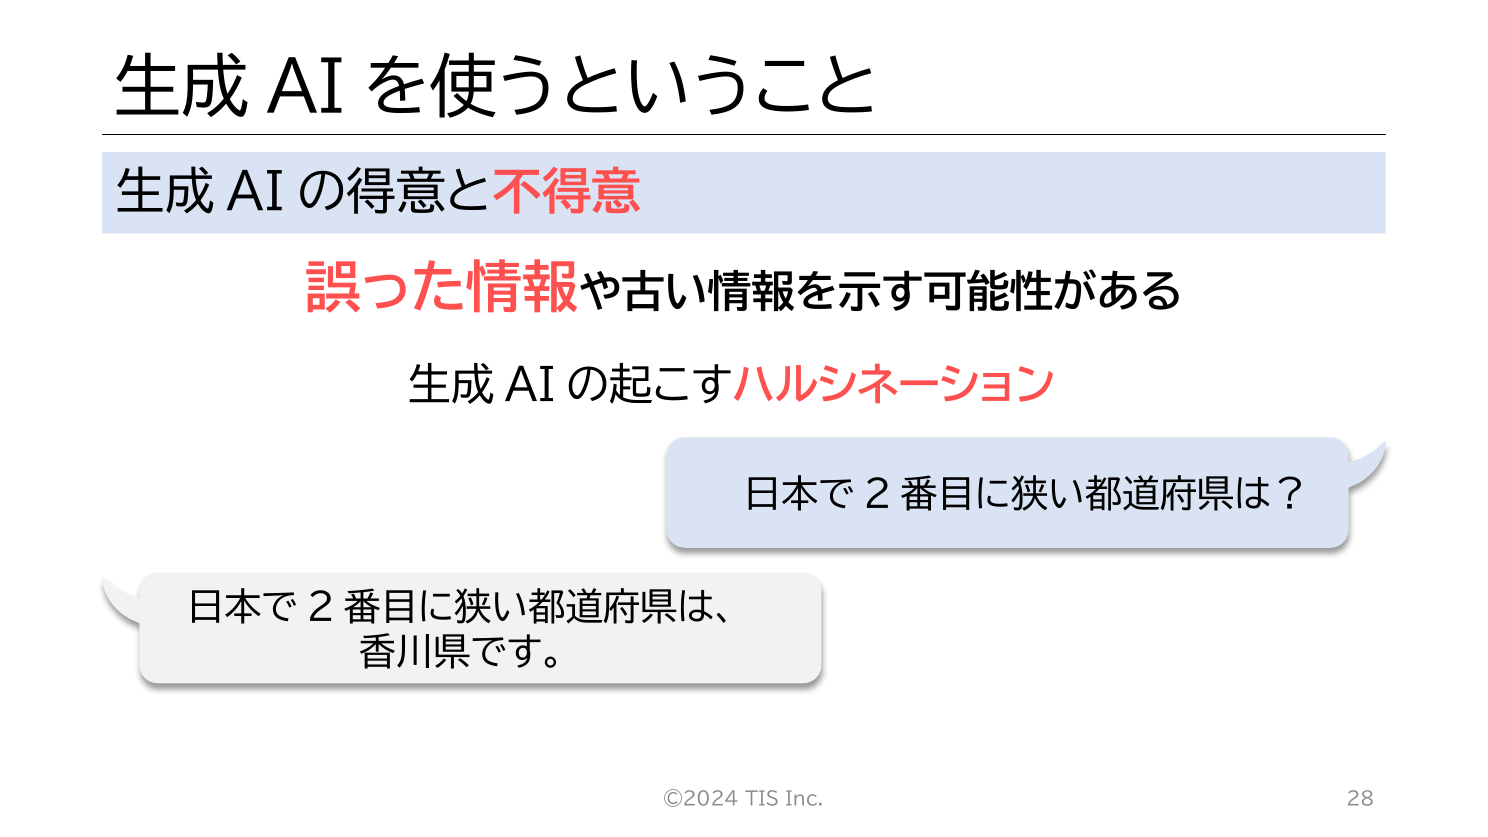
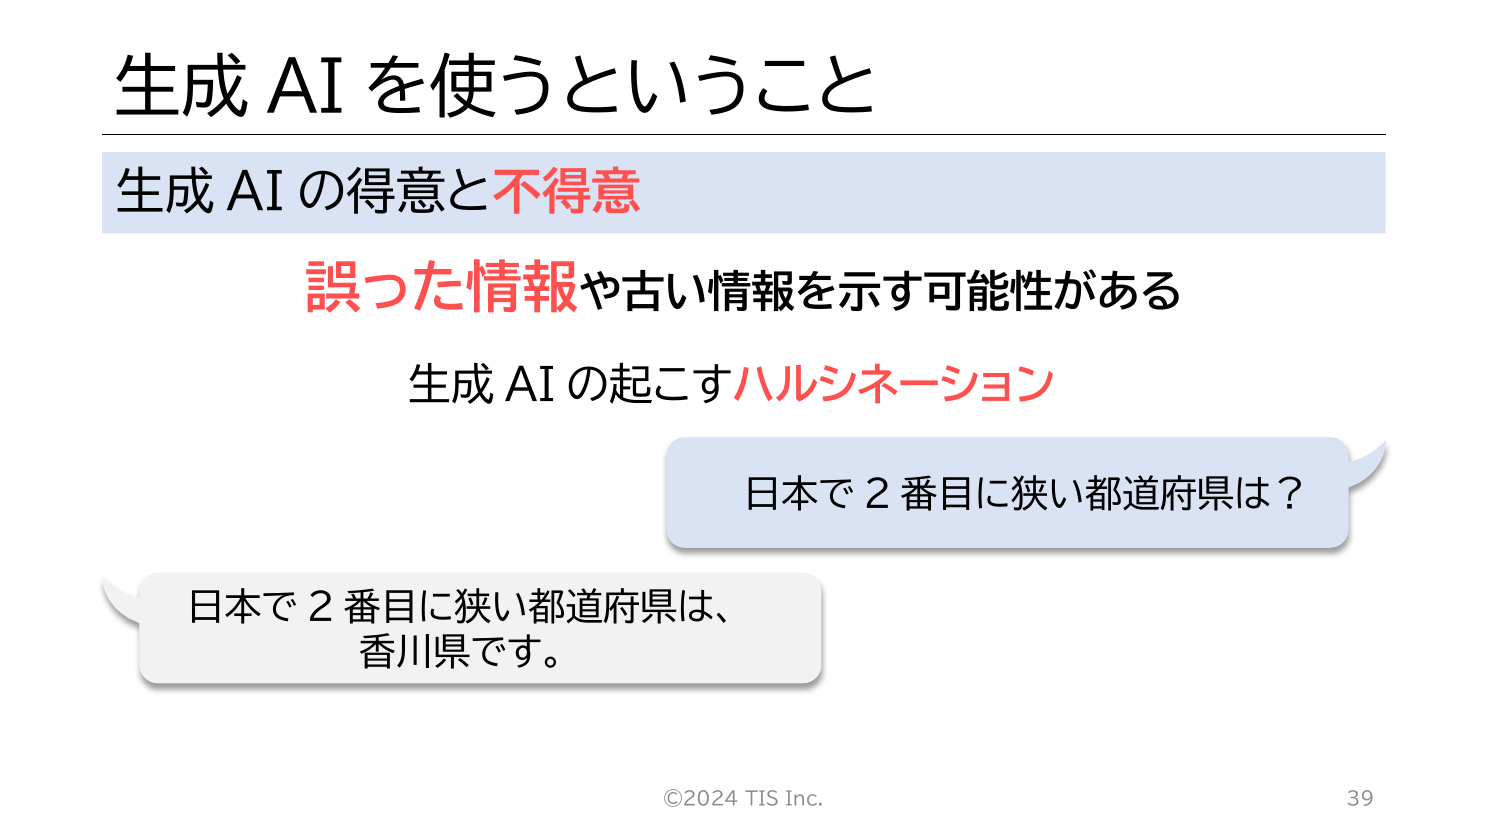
28: 28 -> 39
